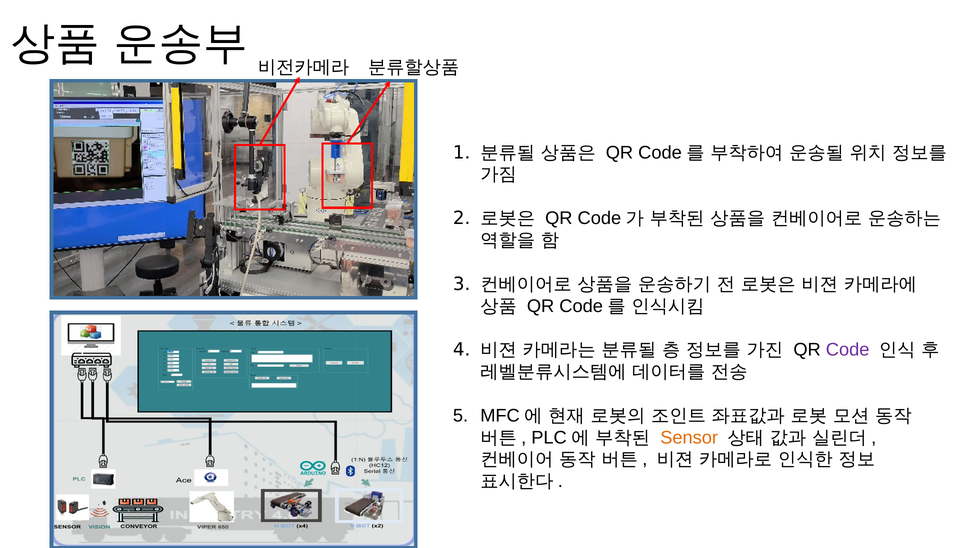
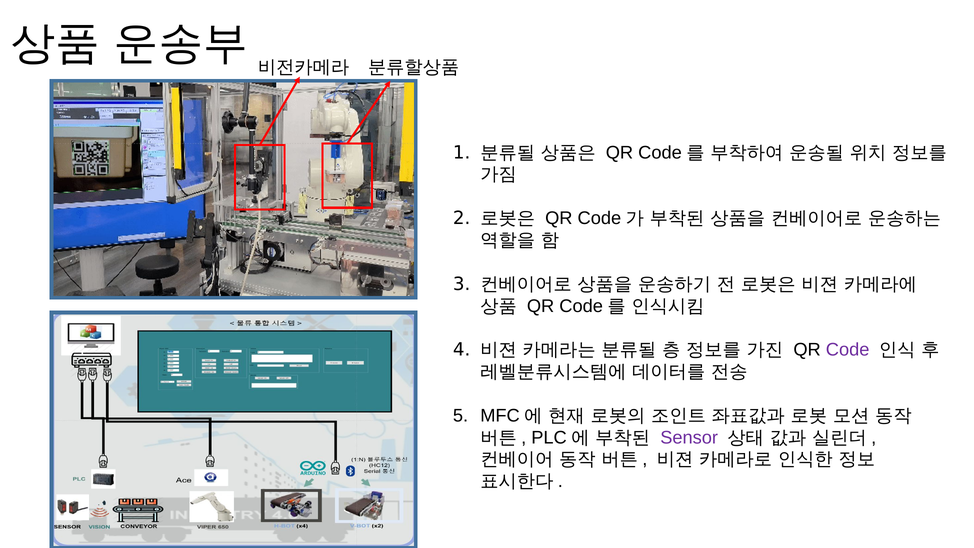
Sensor colour: orange -> purple
